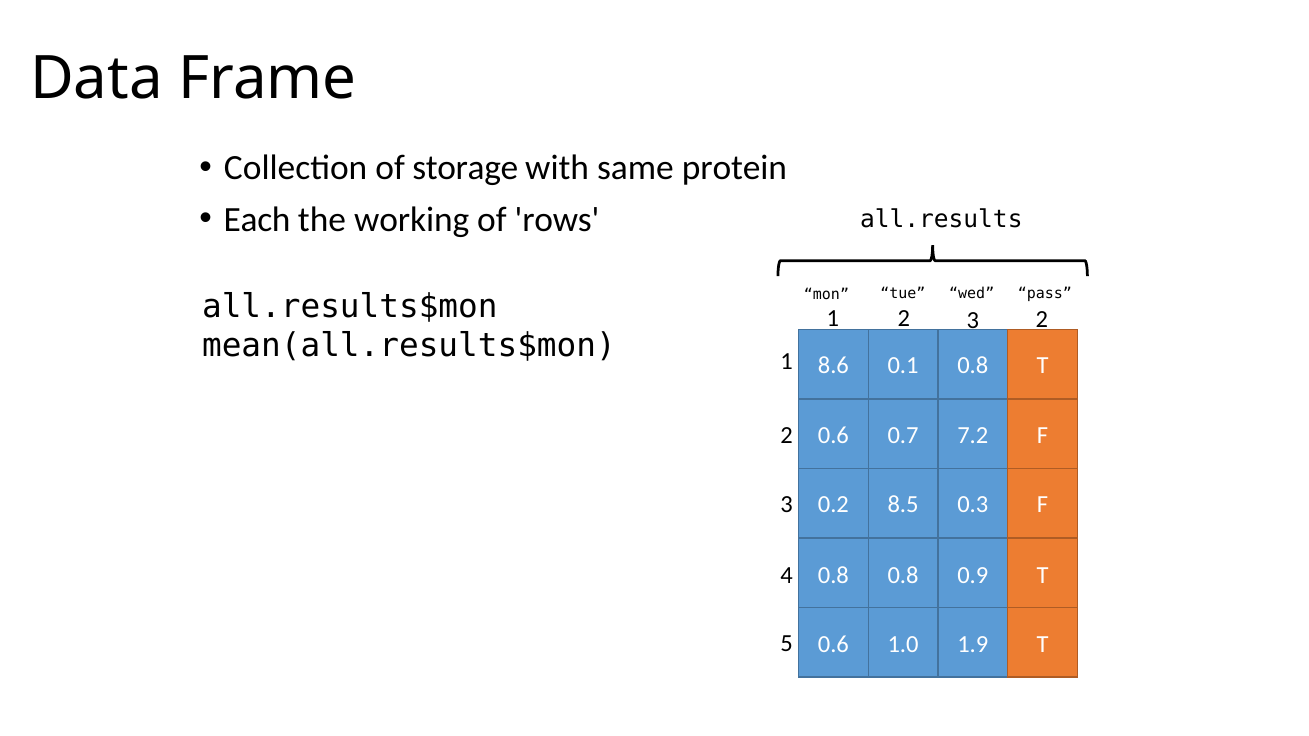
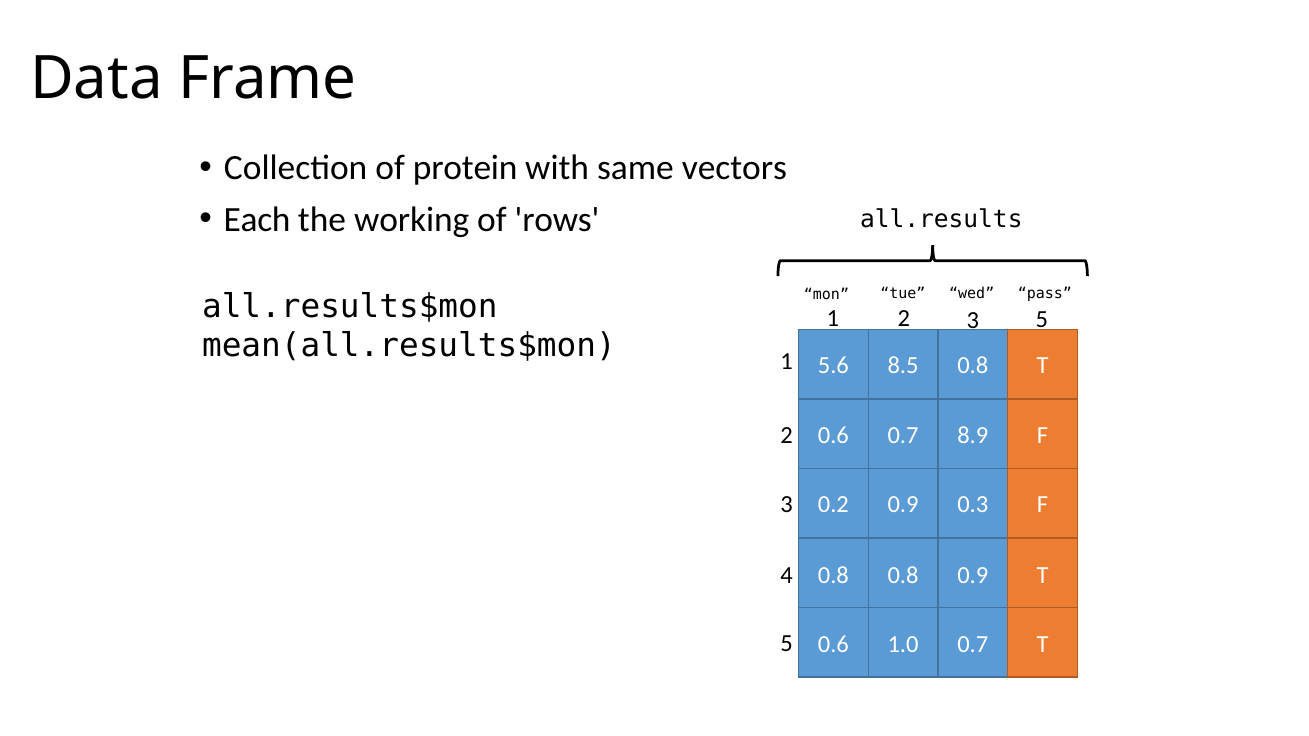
storage: storage -> protein
protein: protein -> vectors
3 2: 2 -> 5
8.6: 8.6 -> 5.6
0.1: 0.1 -> 8.5
7.2: 7.2 -> 8.9
8.5 at (903, 505): 8.5 -> 0.9
1.9 at (973, 644): 1.9 -> 0.7
